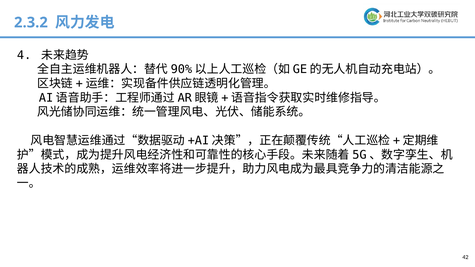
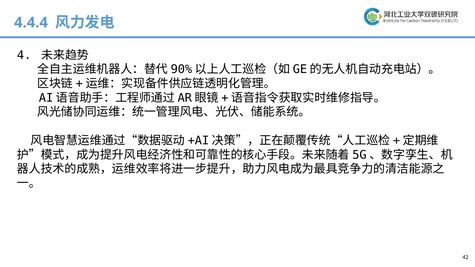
2.3.2: 2.3.2 -> 4.4.4
